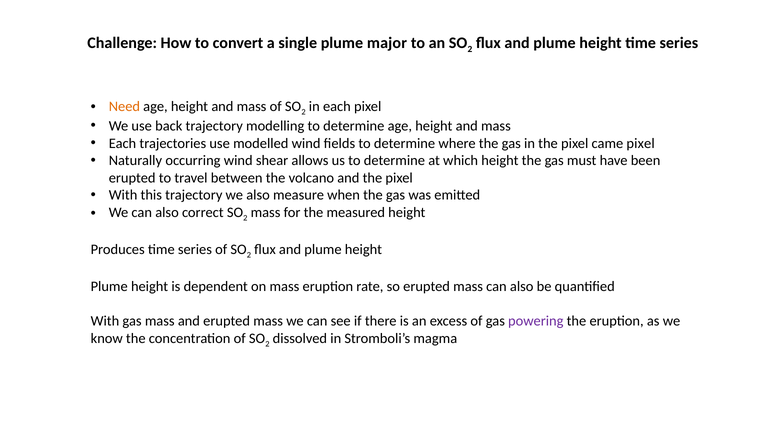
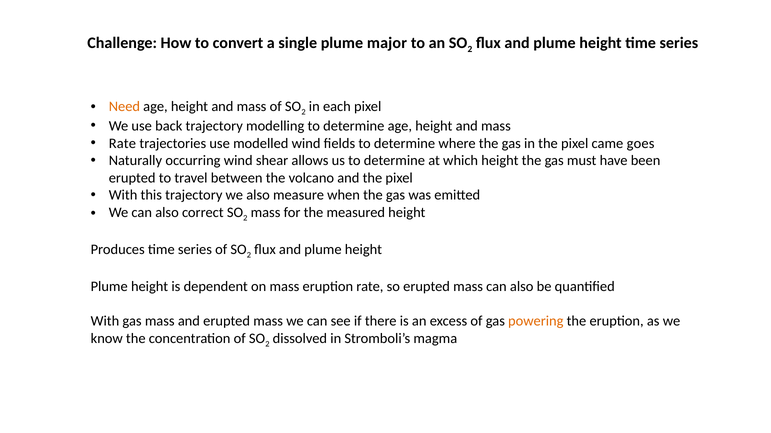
Each at (122, 144): Each -> Rate
came pixel: pixel -> goes
powering colour: purple -> orange
